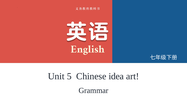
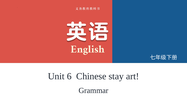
5: 5 -> 6
idea: idea -> stay
